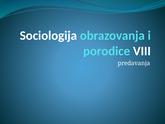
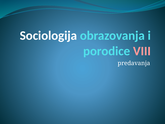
VIII colour: white -> pink
